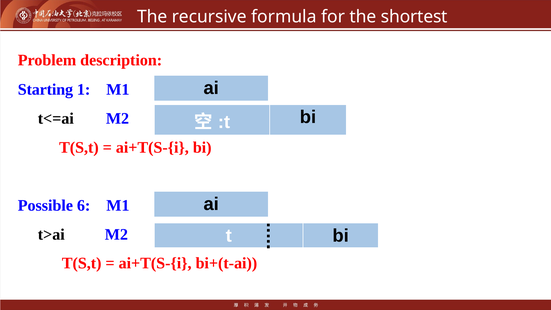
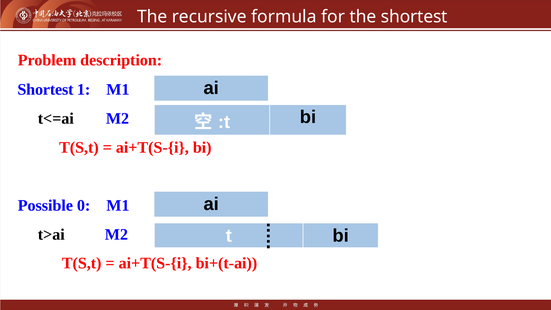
Starting at (45, 90): Starting -> Shortest
6: 6 -> 0
